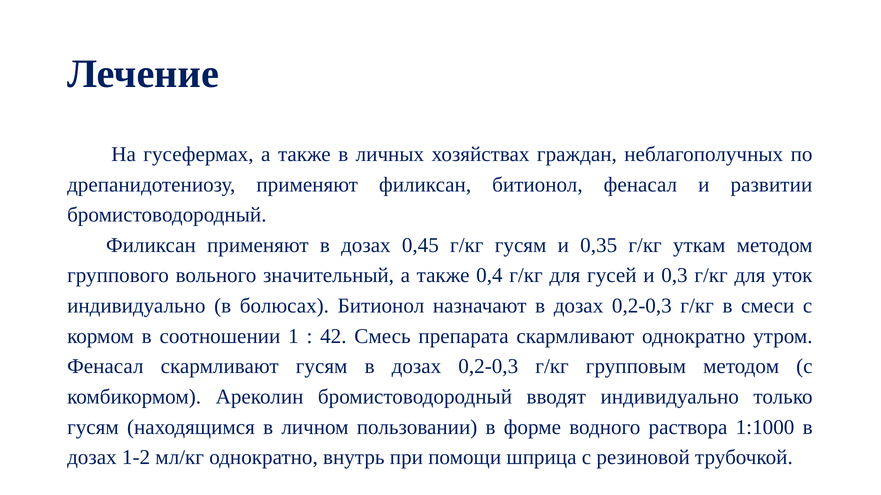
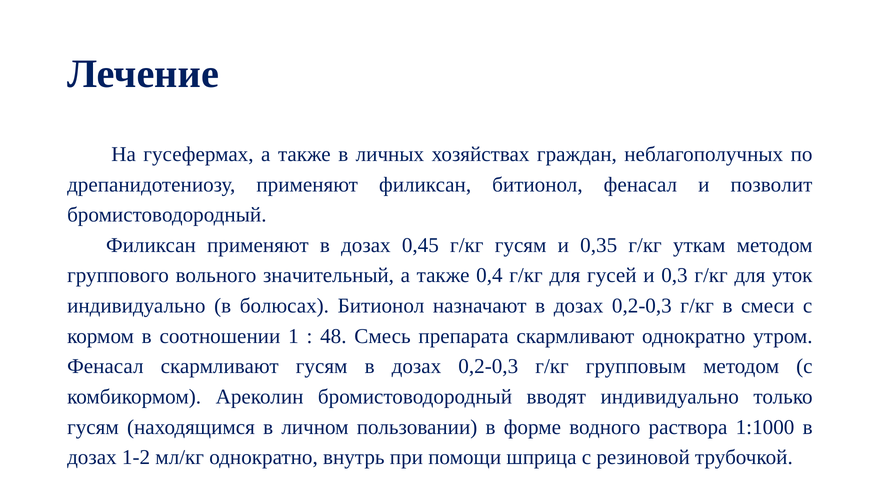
развитии: развитии -> позволит
42: 42 -> 48
